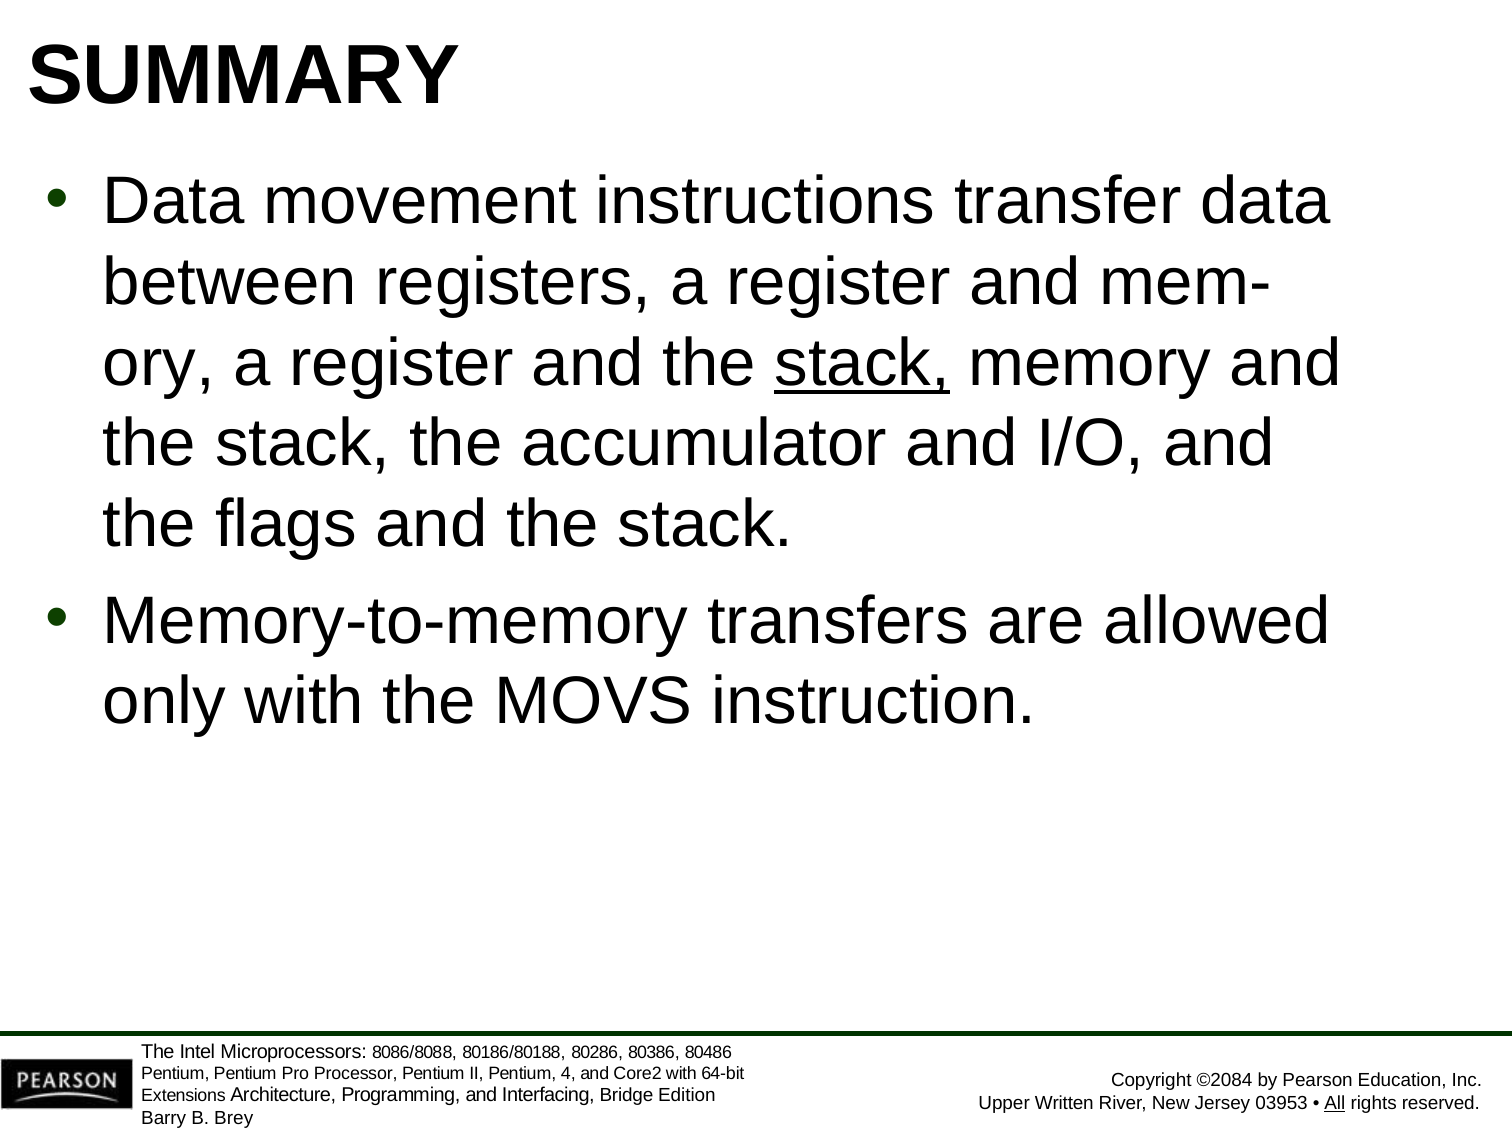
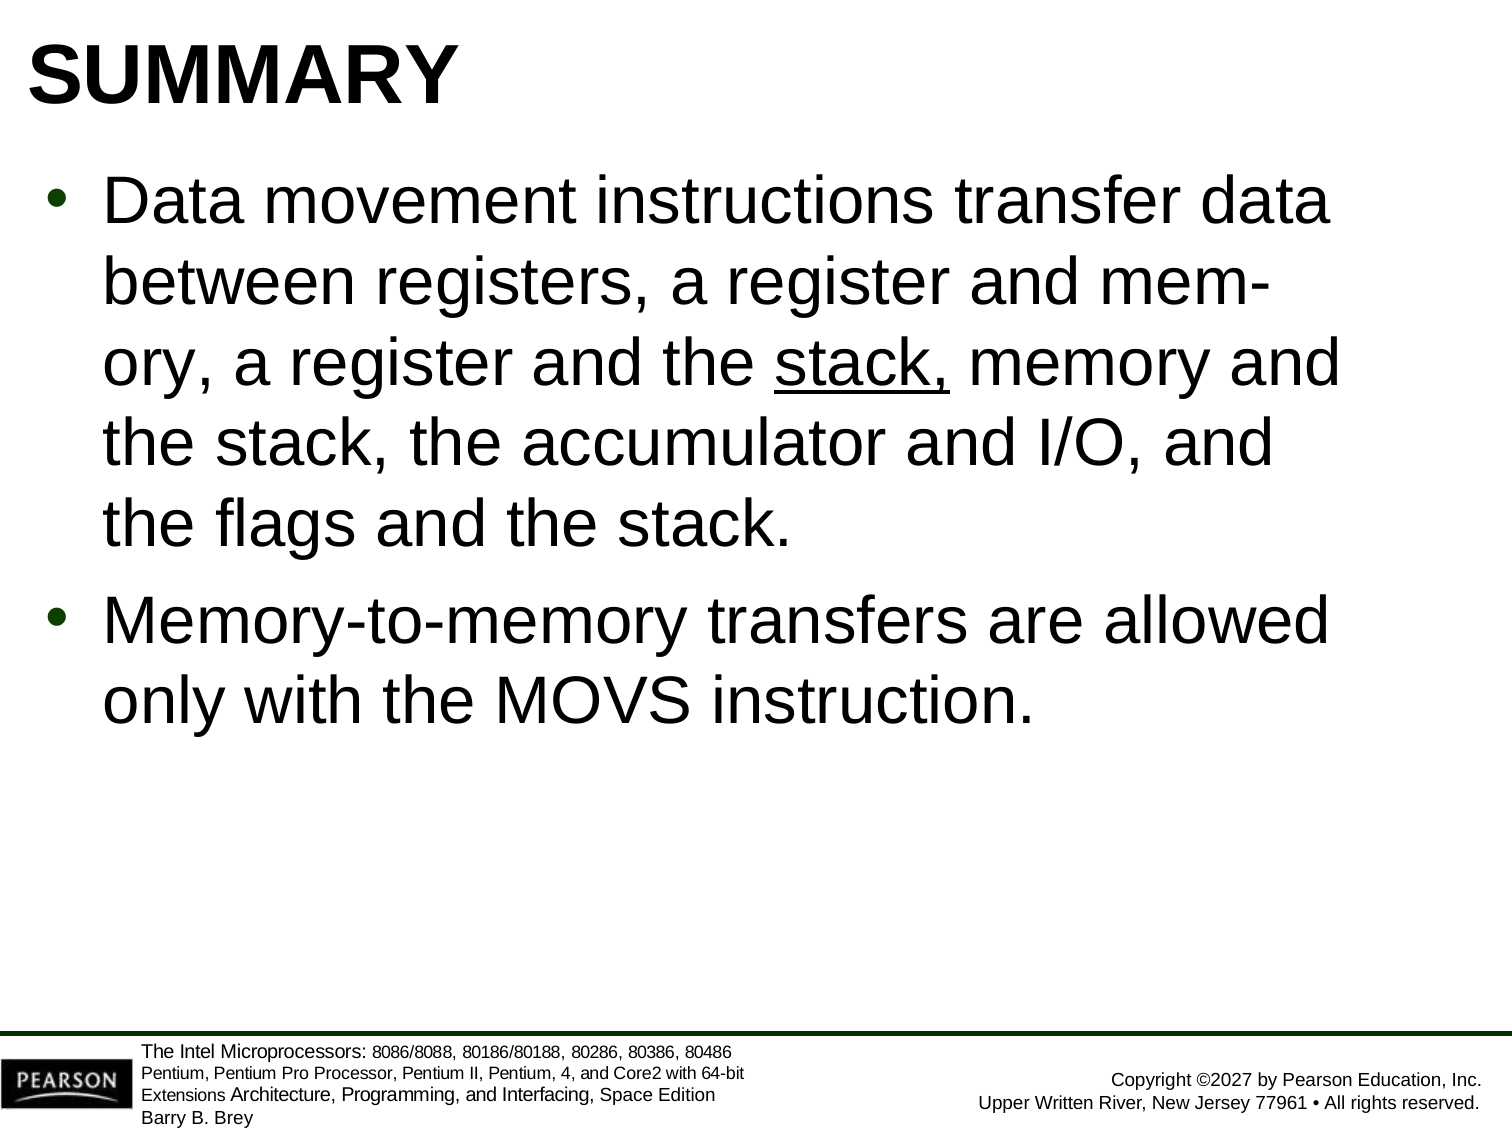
©2084: ©2084 -> ©2027
Bridge: Bridge -> Space
03953: 03953 -> 77961
All underline: present -> none
